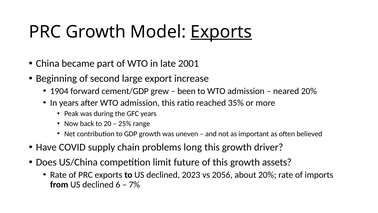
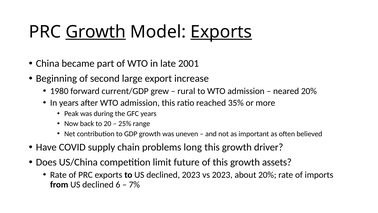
Growth at (96, 32) underline: none -> present
1904: 1904 -> 1980
cement/GDP: cement/GDP -> current/GDP
been: been -> rural
vs 2056: 2056 -> 2023
